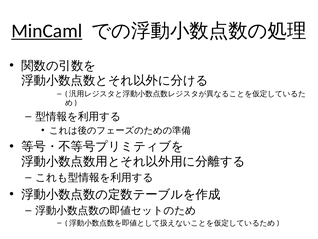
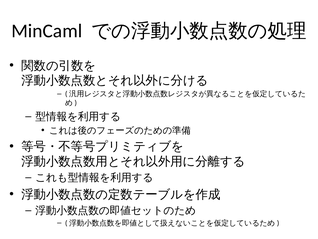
MinCaml underline: present -> none
